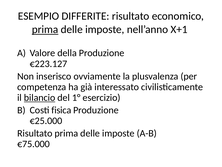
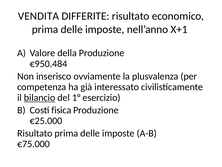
ESEMPIO: ESEMPIO -> VENDITA
prima at (45, 29) underline: present -> none
€223.127: €223.127 -> €950.484
